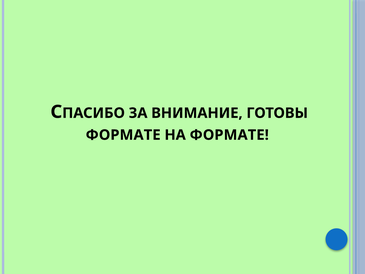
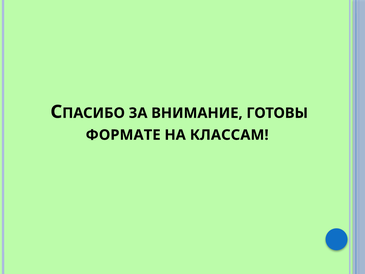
НА ФОРМАТЕ: ФОРМАТЕ -> КЛАССАМ
